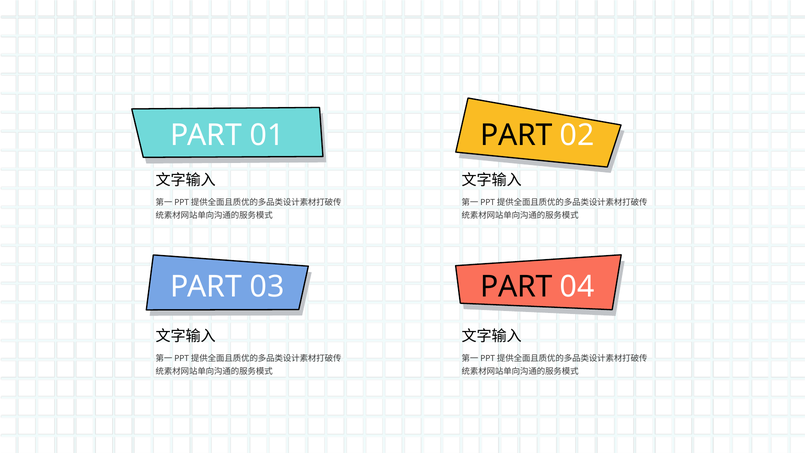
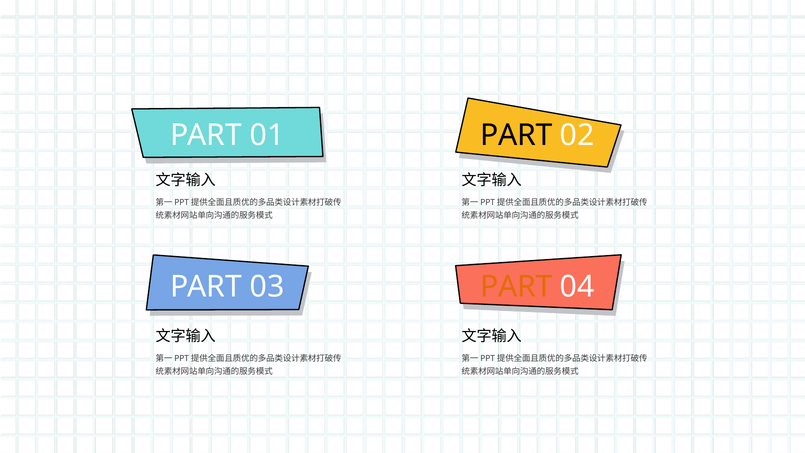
PART at (516, 287) colour: black -> orange
